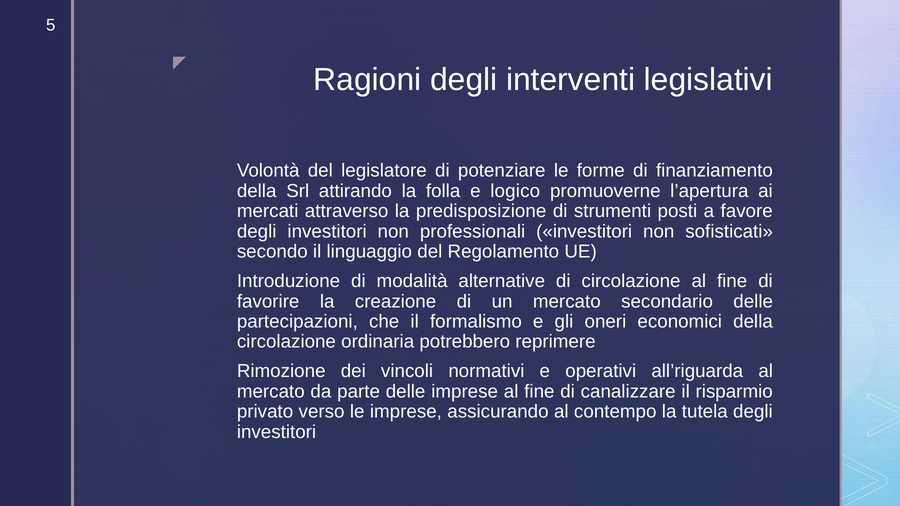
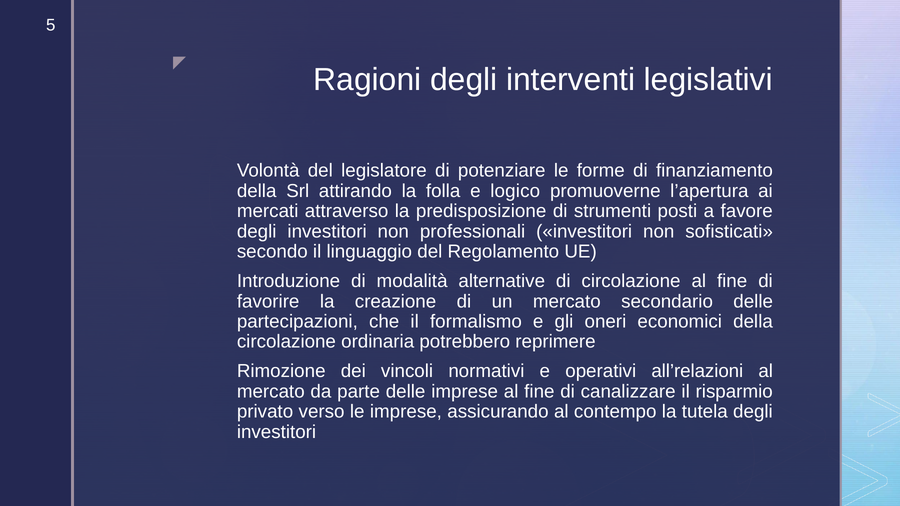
all’riguarda: all’riguarda -> all’relazioni
